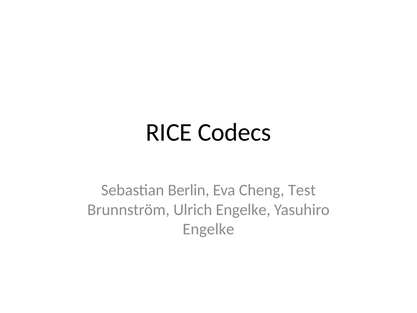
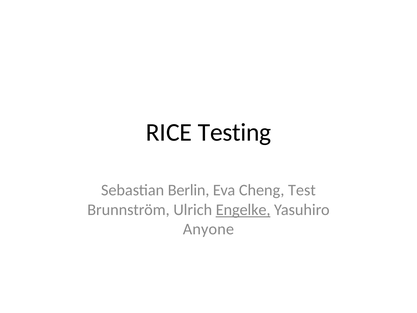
Codecs: Codecs -> Testing
Engelke at (243, 210) underline: none -> present
Engelke at (208, 229): Engelke -> Anyone
